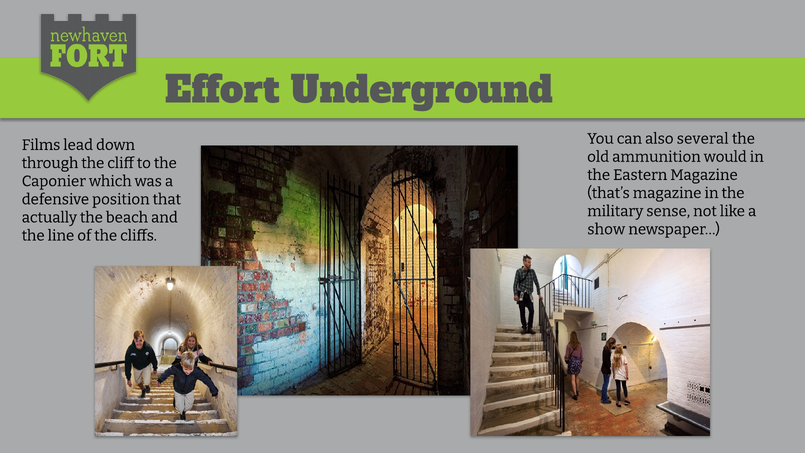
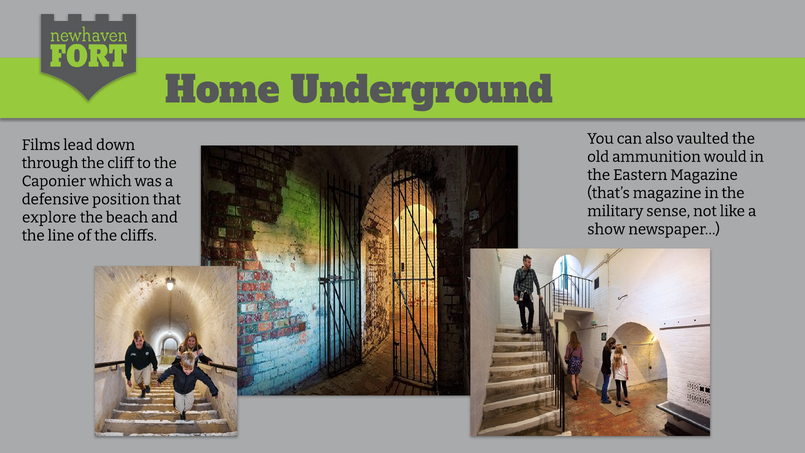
Effort: Effort -> Home
several: several -> vaulted
actually: actually -> explore
